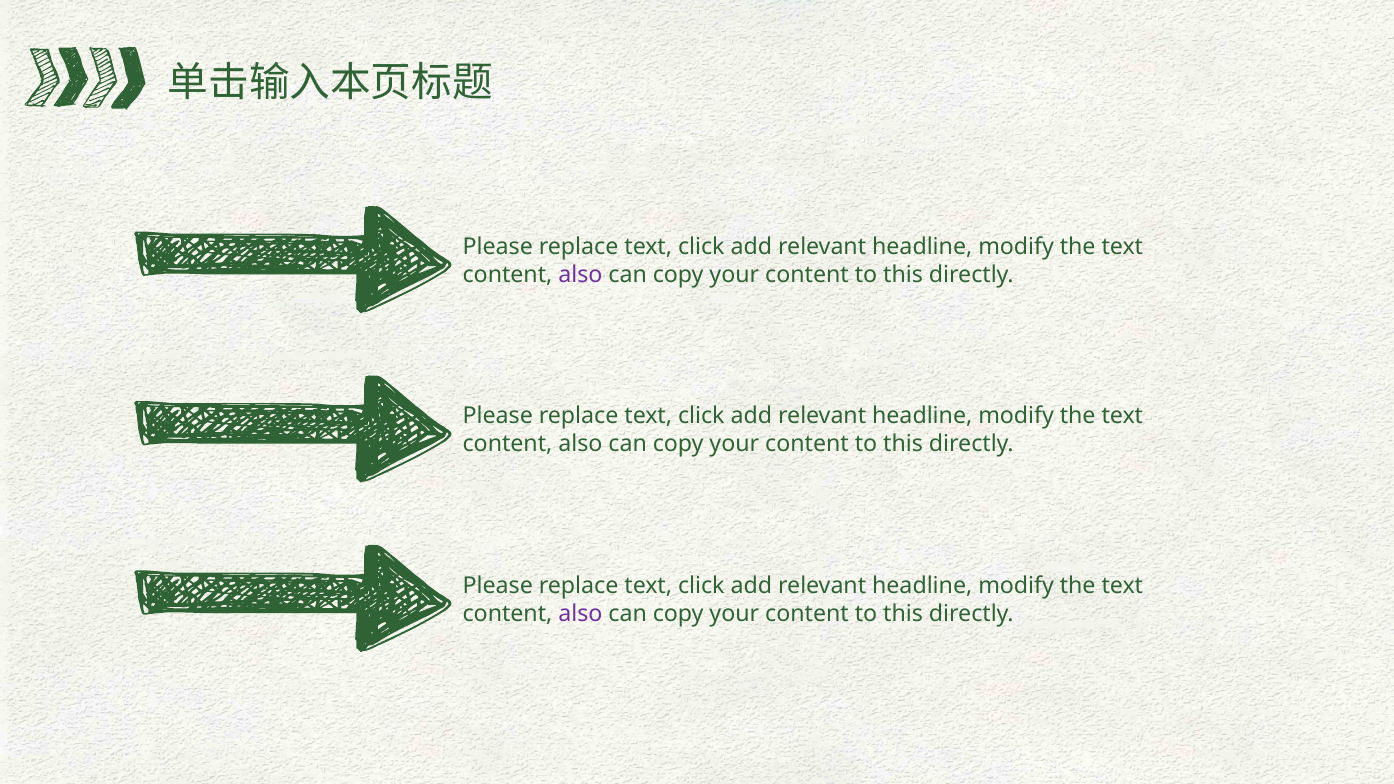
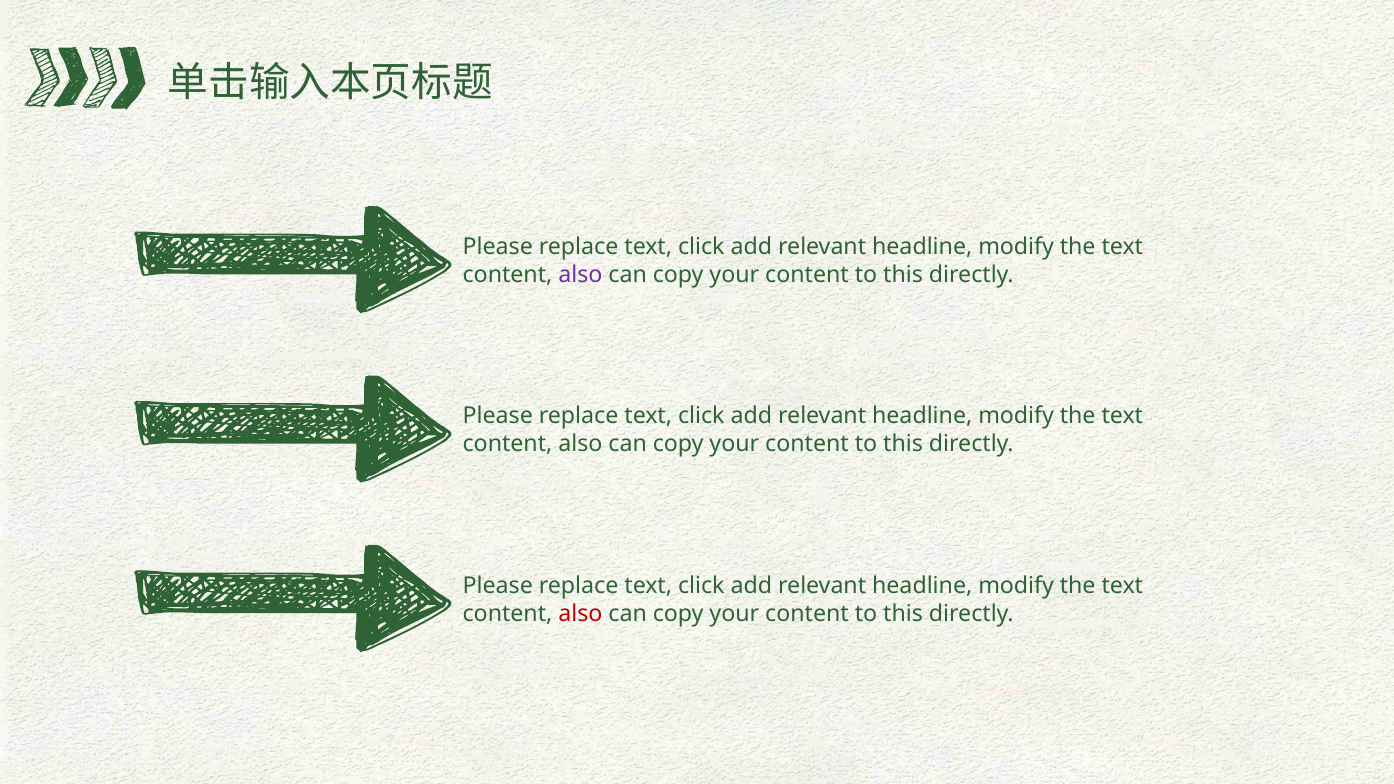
also at (580, 614) colour: purple -> red
